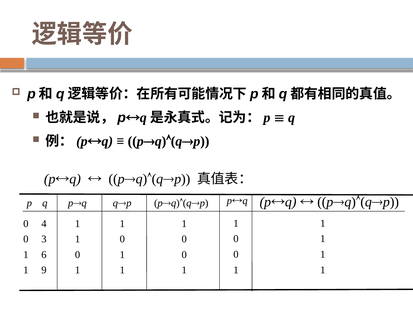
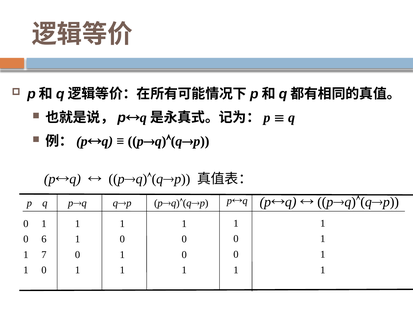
4 at (44, 223): 4 -> 1
3: 3 -> 6
6: 6 -> 7
9 at (44, 270): 9 -> 0
